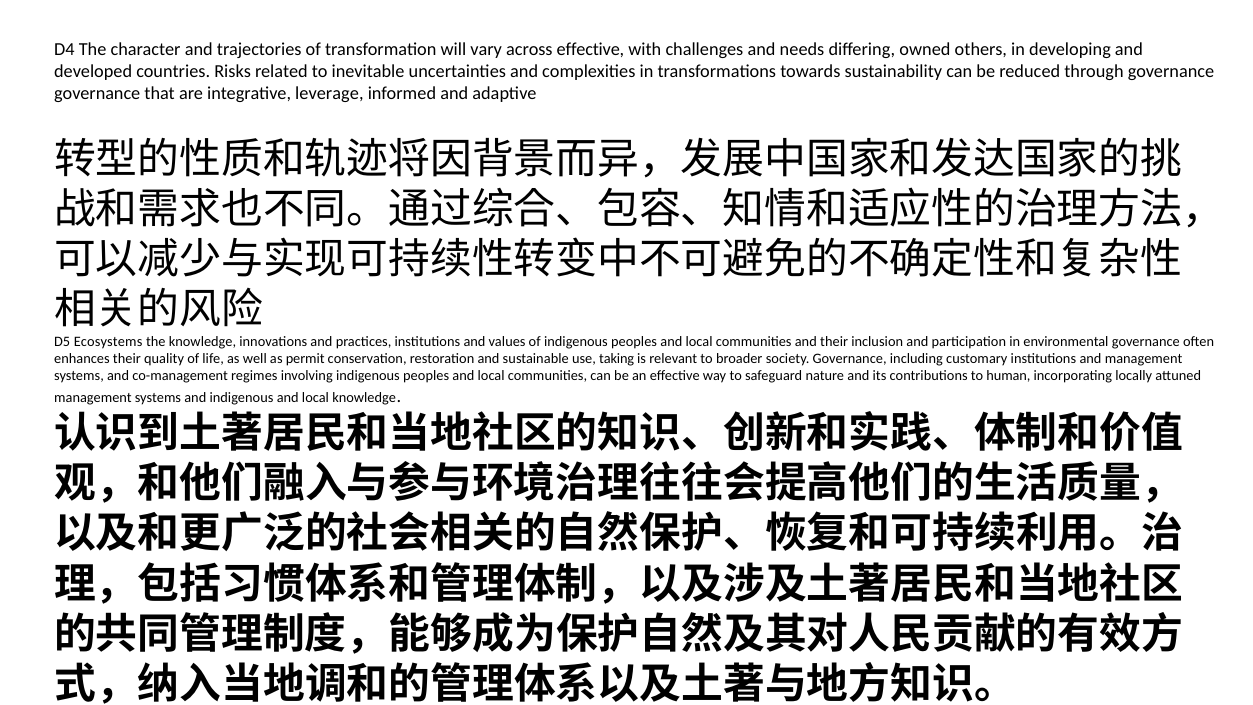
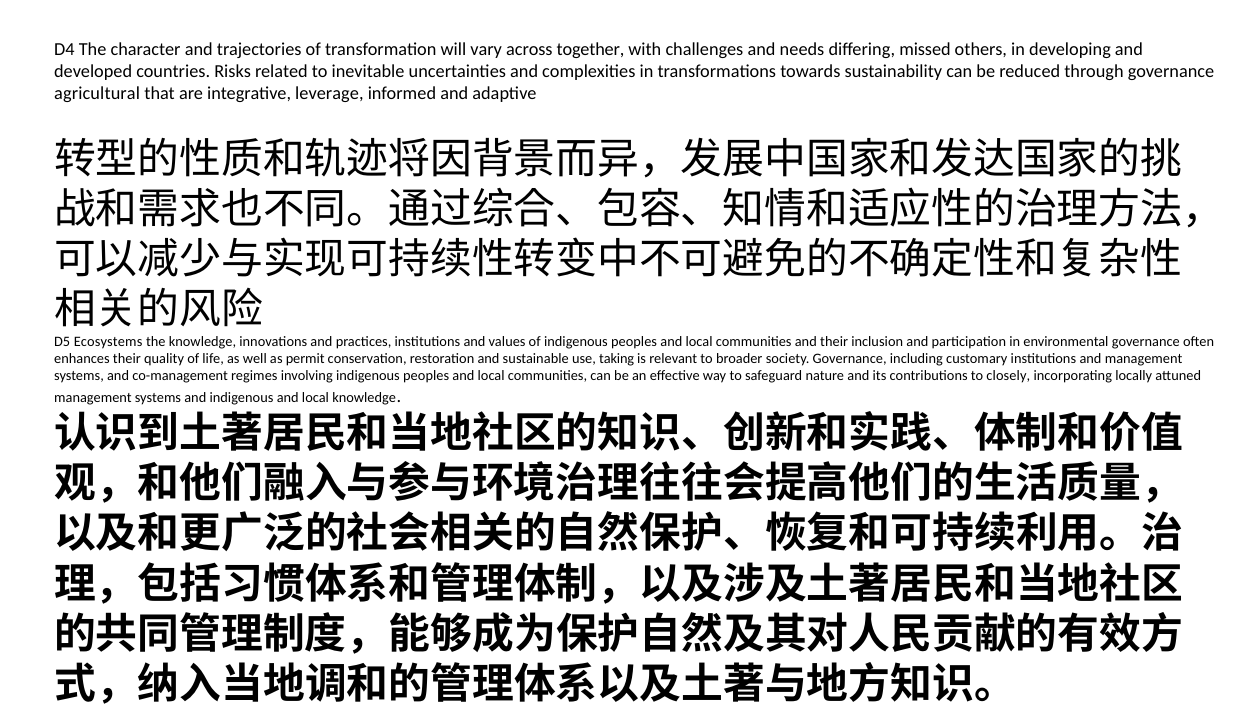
across effective: effective -> together
owned: owned -> missed
governance at (97, 94): governance -> agricultural
human: human -> closely
